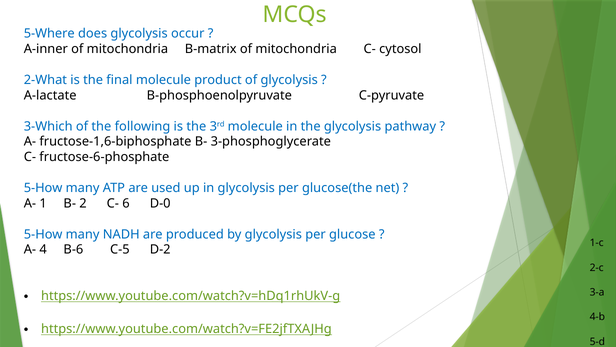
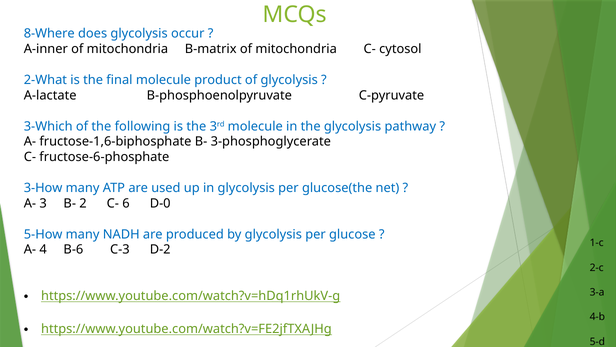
5-Where: 5-Where -> 8-Where
5-How at (43, 188): 5-How -> 3-How
1: 1 -> 3
C-5: C-5 -> C-3
